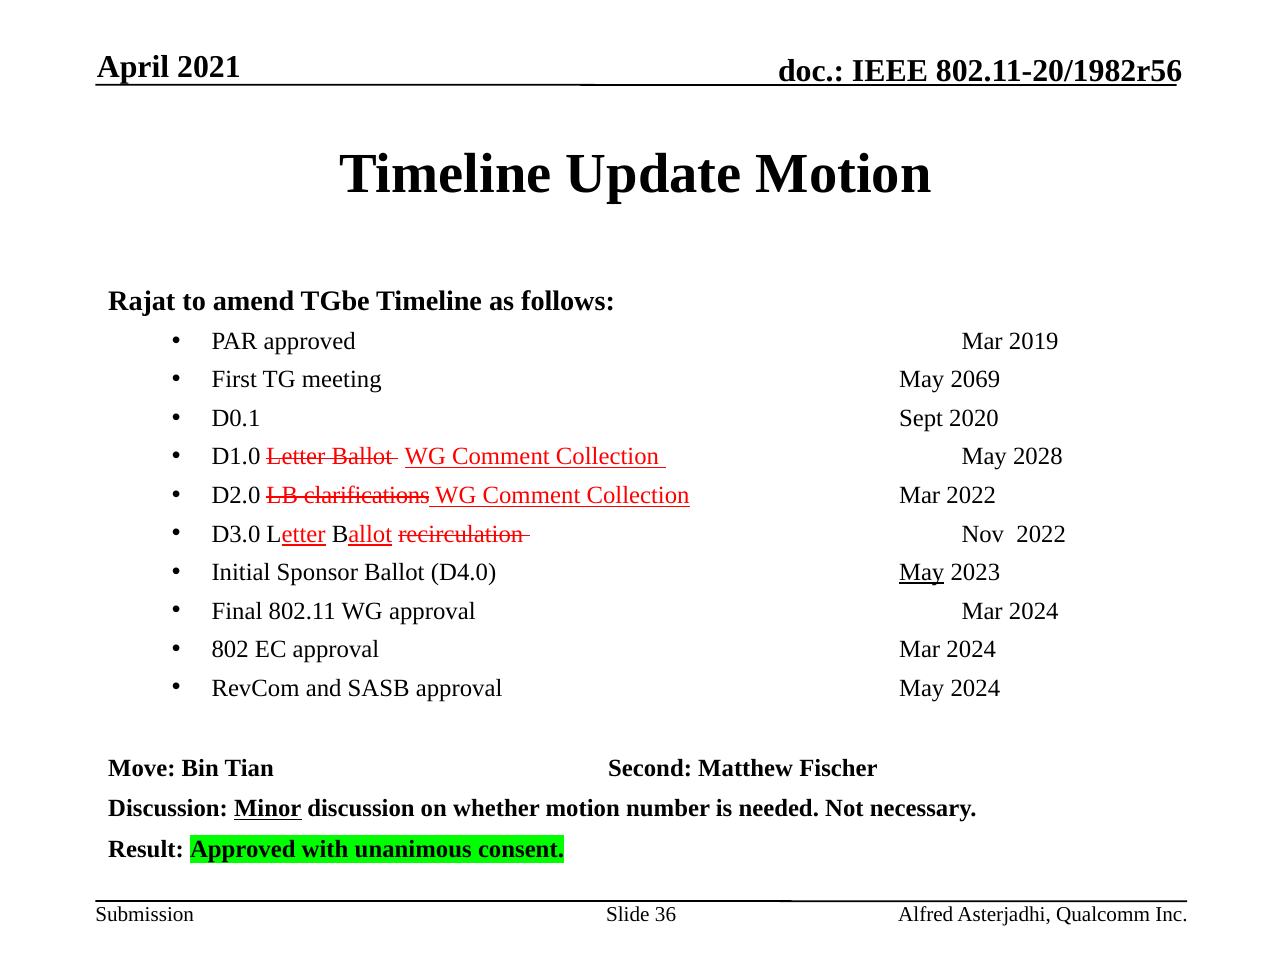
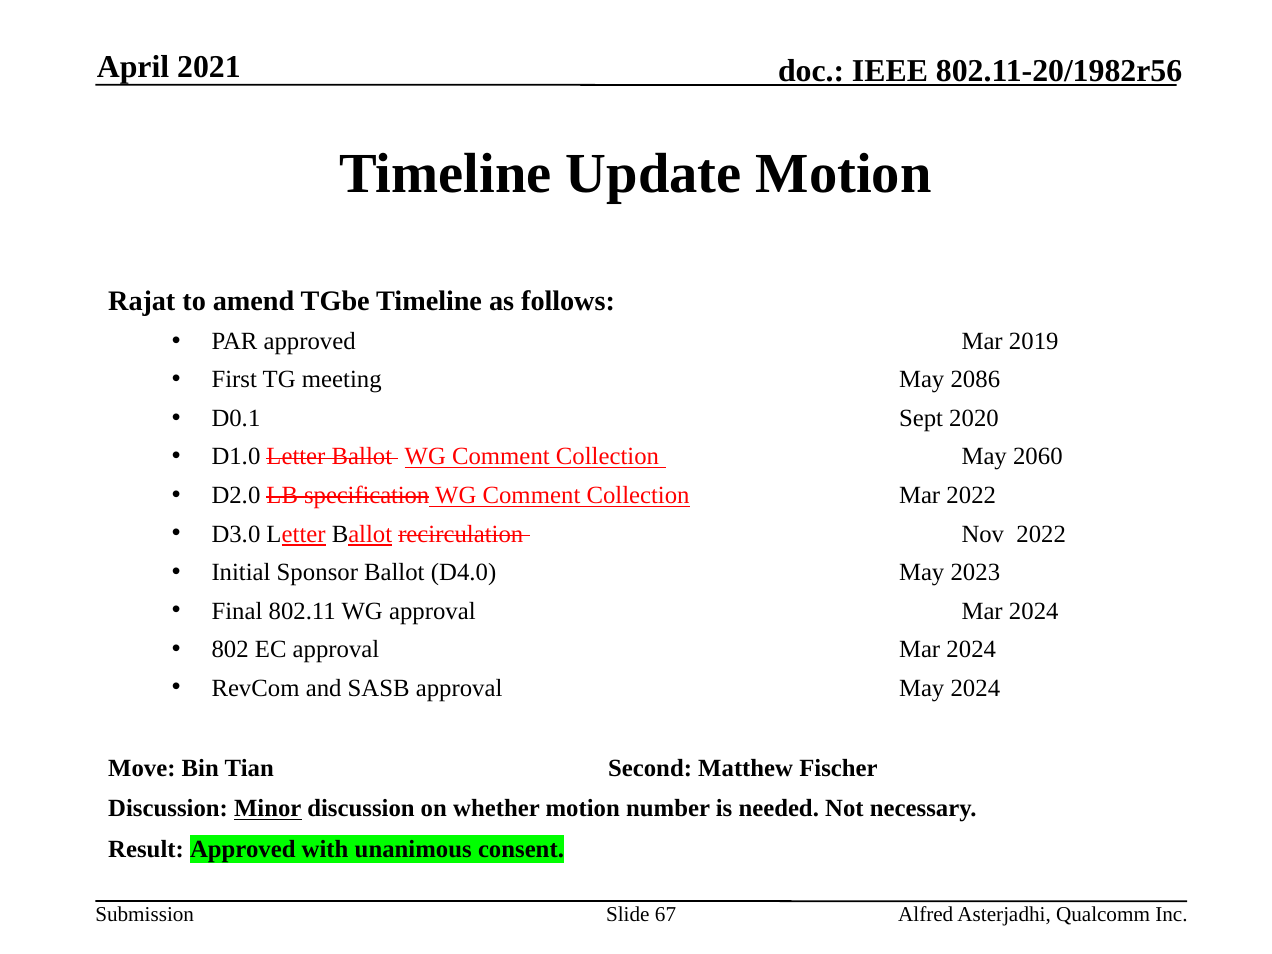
2069: 2069 -> 2086
2028: 2028 -> 2060
clarifications: clarifications -> specification
May at (922, 572) underline: present -> none
36: 36 -> 67
